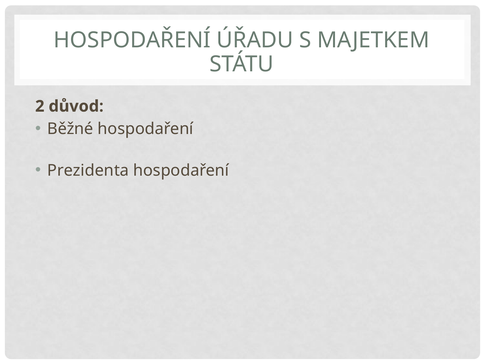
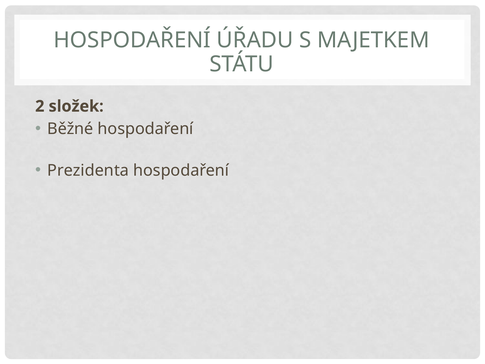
důvod: důvod -> složek
